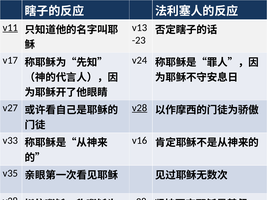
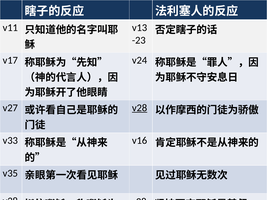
v11 underline: present -> none
